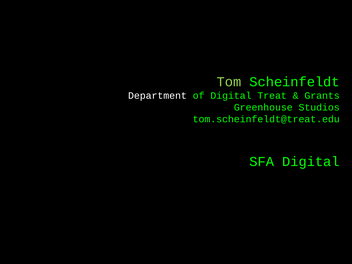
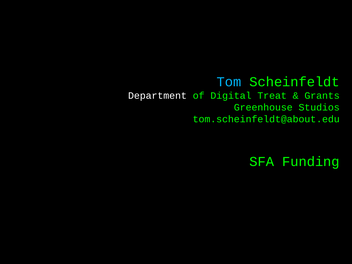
Tom colour: light green -> light blue
tom.scheinfeldt@treat.edu: tom.scheinfeldt@treat.edu -> tom.scheinfeldt@about.edu
SFA Digital: Digital -> Funding
